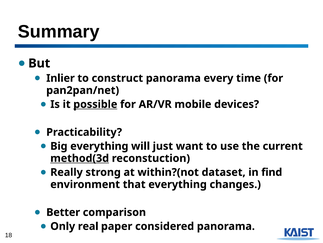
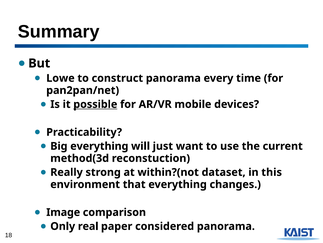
Inlier: Inlier -> Lowe
method(3d underline: present -> none
find: find -> this
Better: Better -> Image
